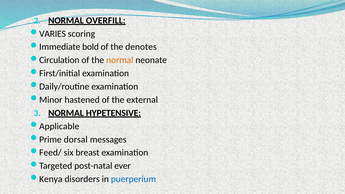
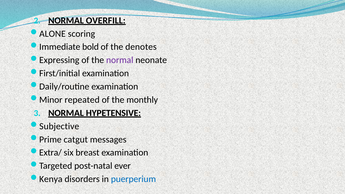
VARIES: VARIES -> ALONE
Circulation: Circulation -> Expressing
normal at (120, 60) colour: orange -> purple
hastened: hastened -> repeated
external: external -> monthly
Applicable: Applicable -> Subjective
dorsal: dorsal -> catgut
Feed/: Feed/ -> Extra/
